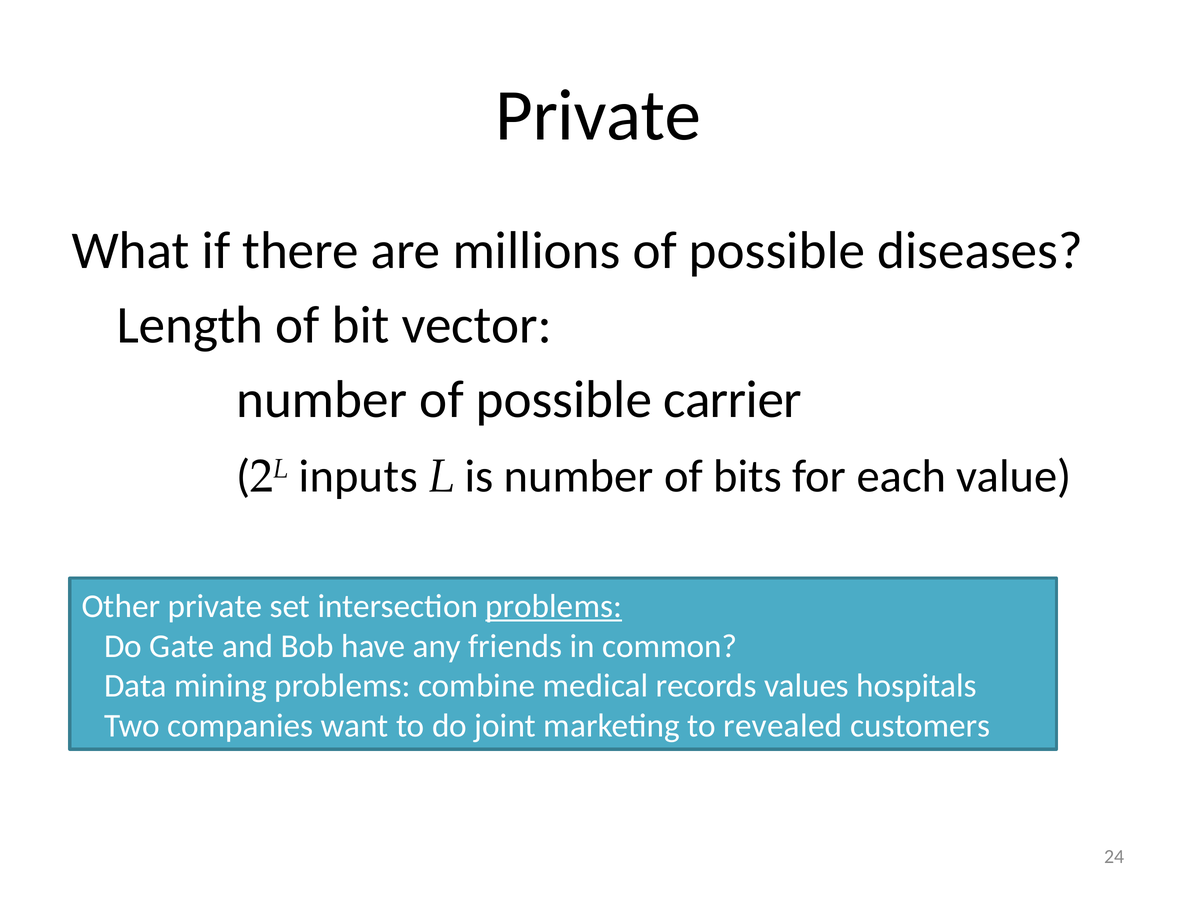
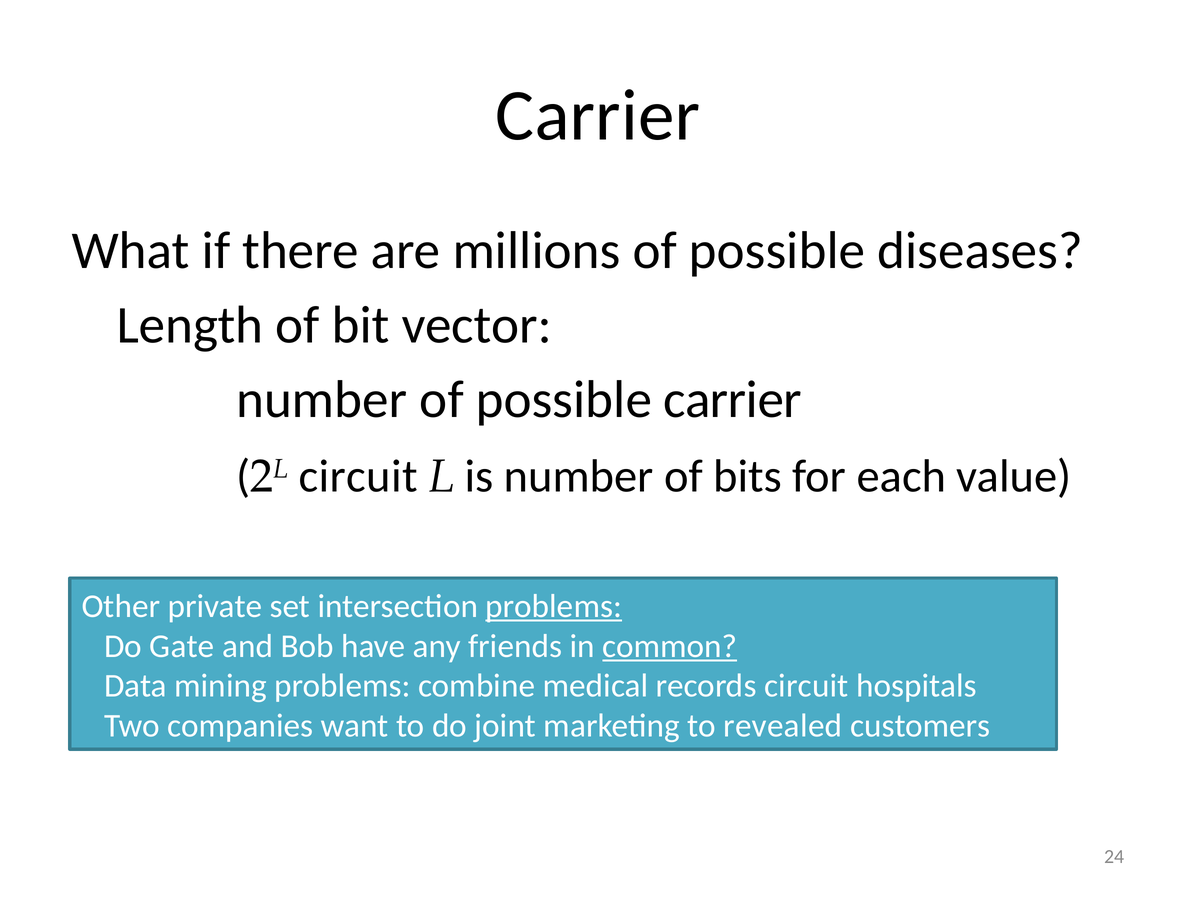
Private at (598, 116): Private -> Carrier
2L inputs: inputs -> circuit
common underline: none -> present
records values: values -> circuit
